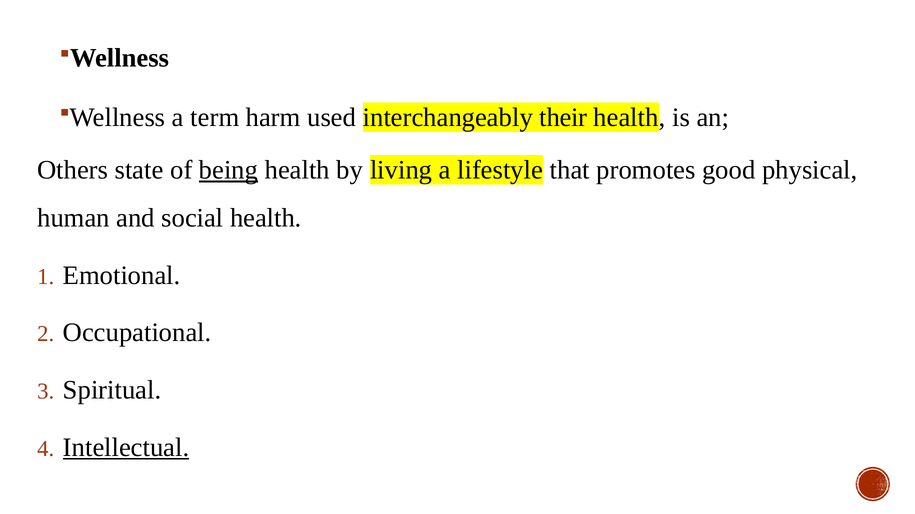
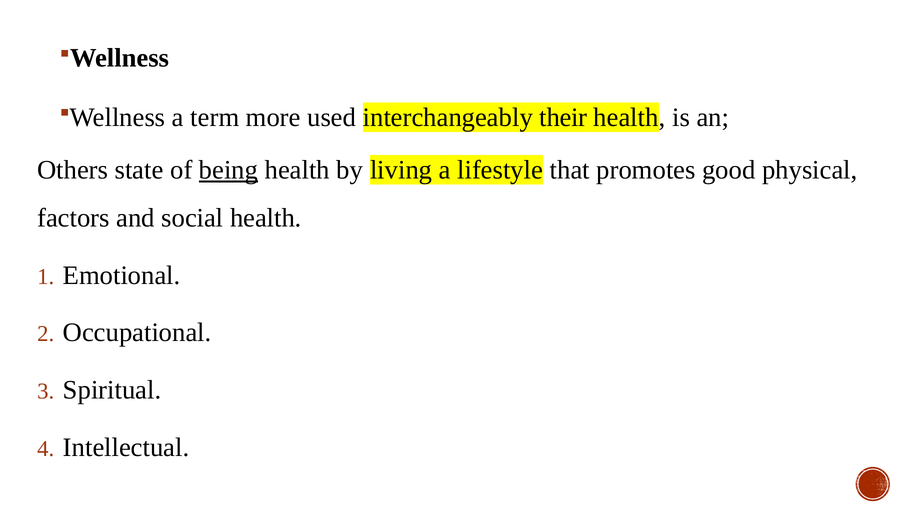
harm: harm -> more
human: human -> factors
Intellectual underline: present -> none
